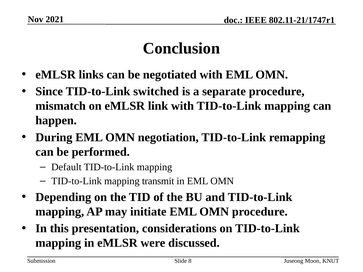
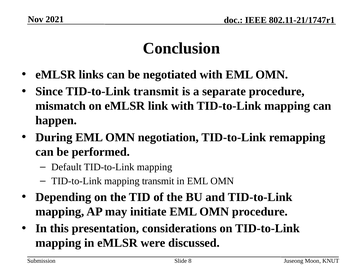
TID-to-Link switched: switched -> transmit
